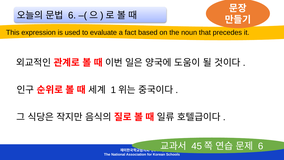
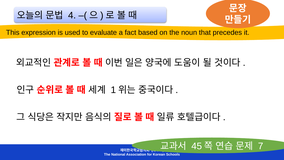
6 at (72, 15): 6 -> 4
6 at (261, 146): 6 -> 7
